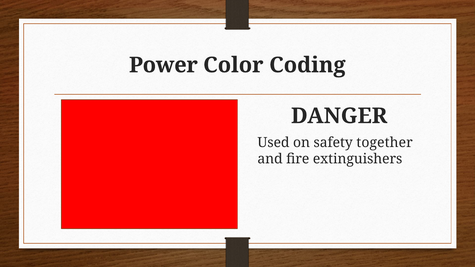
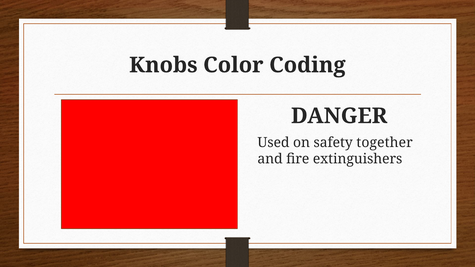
Power: Power -> Knobs
